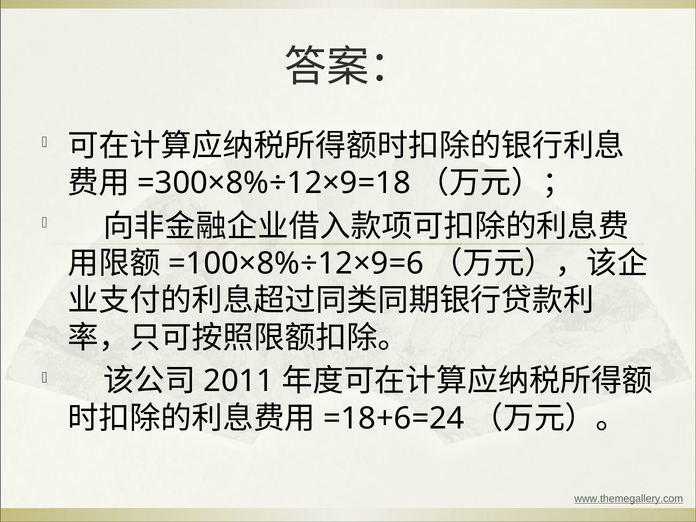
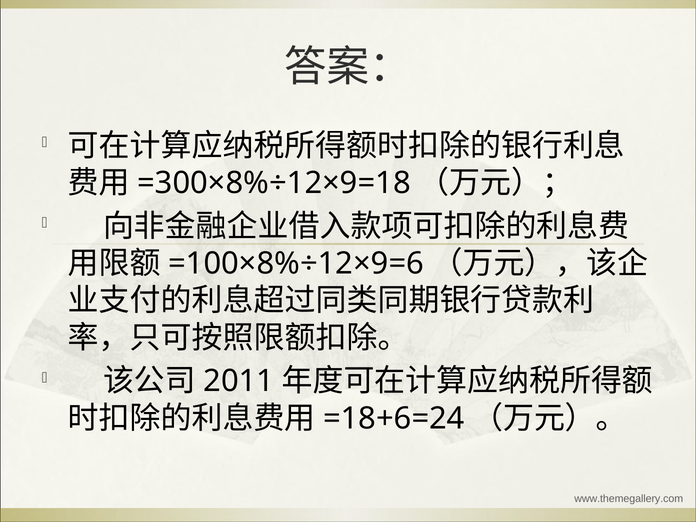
www.themegallery.com underline: present -> none
